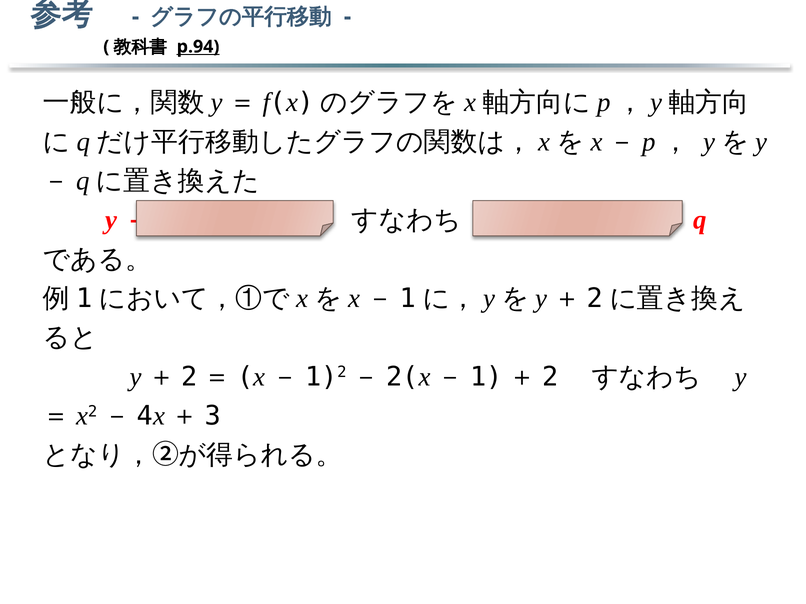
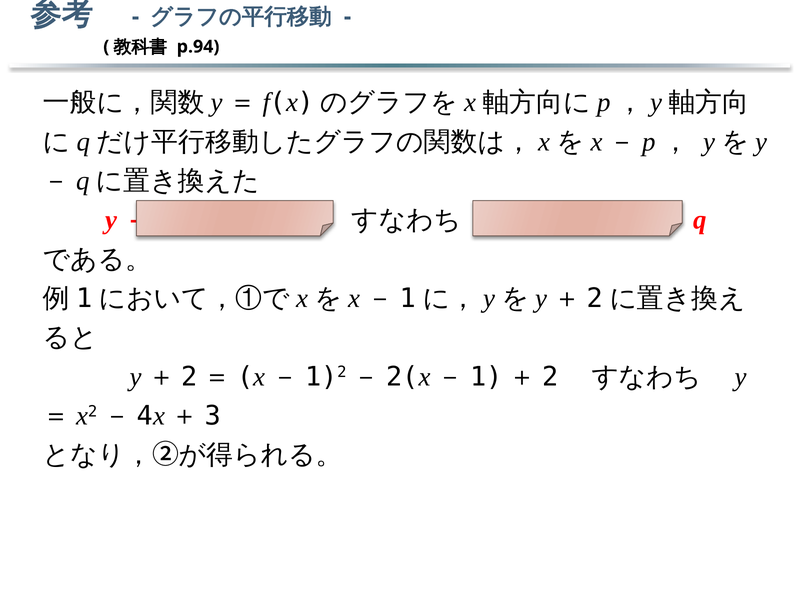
p.94 underline: present -> none
